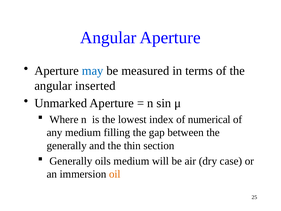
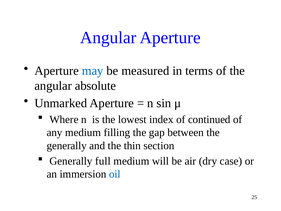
inserted: inserted -> absolute
numerical: numerical -> continued
oils: oils -> full
oil colour: orange -> blue
